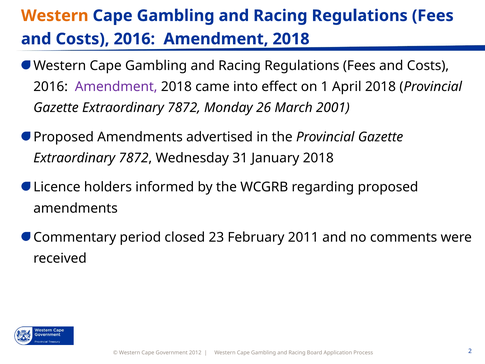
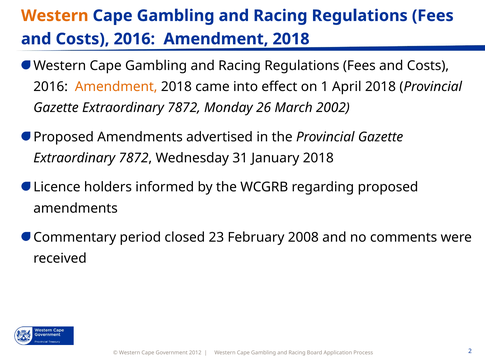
Amendment at (116, 87) colour: purple -> orange
2001: 2001 -> 2002
2011: 2011 -> 2008
